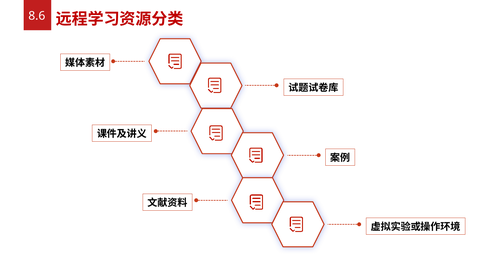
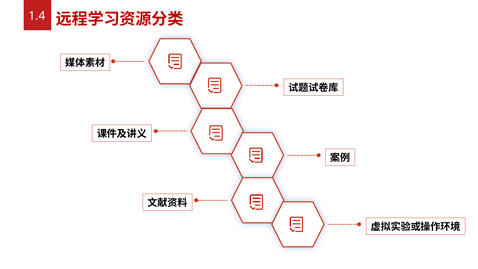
8.6: 8.6 -> 1.4
